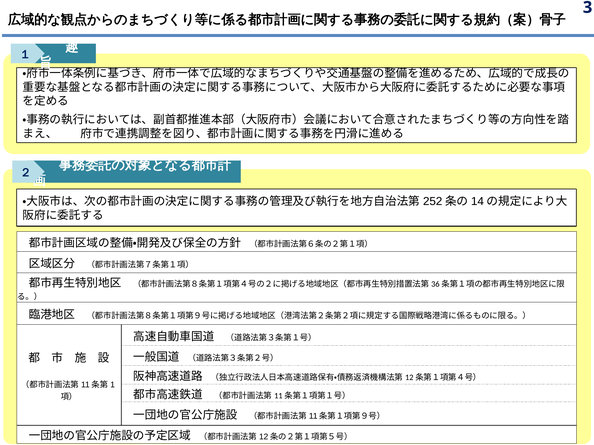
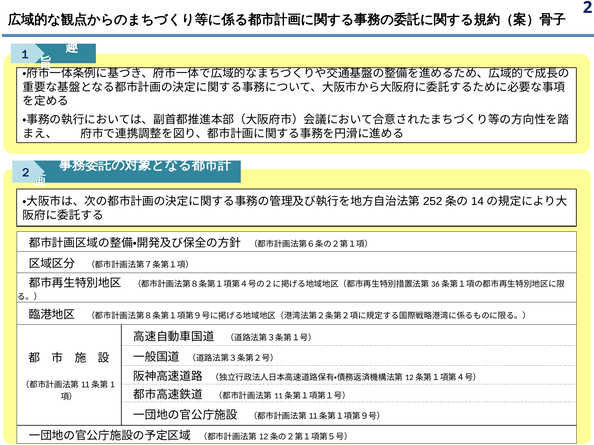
3: 3 -> 2
